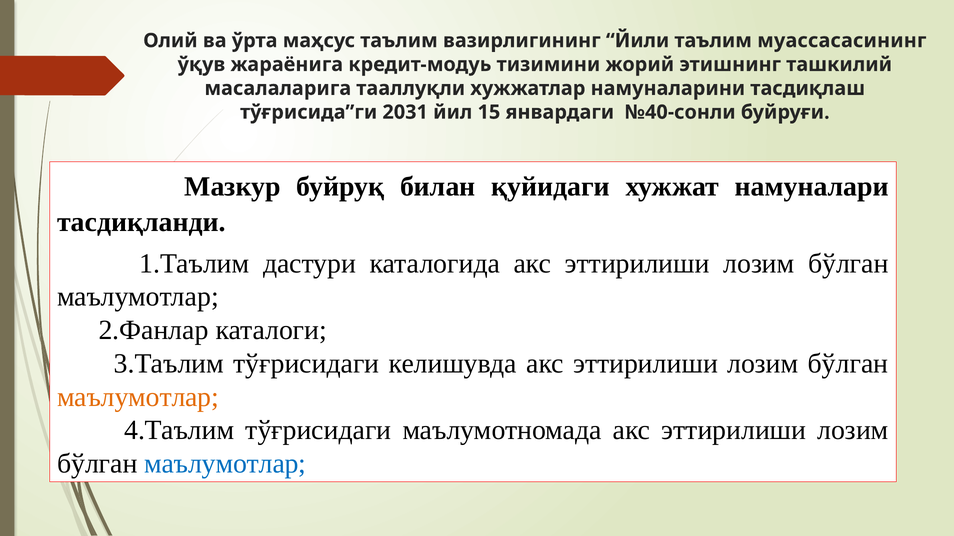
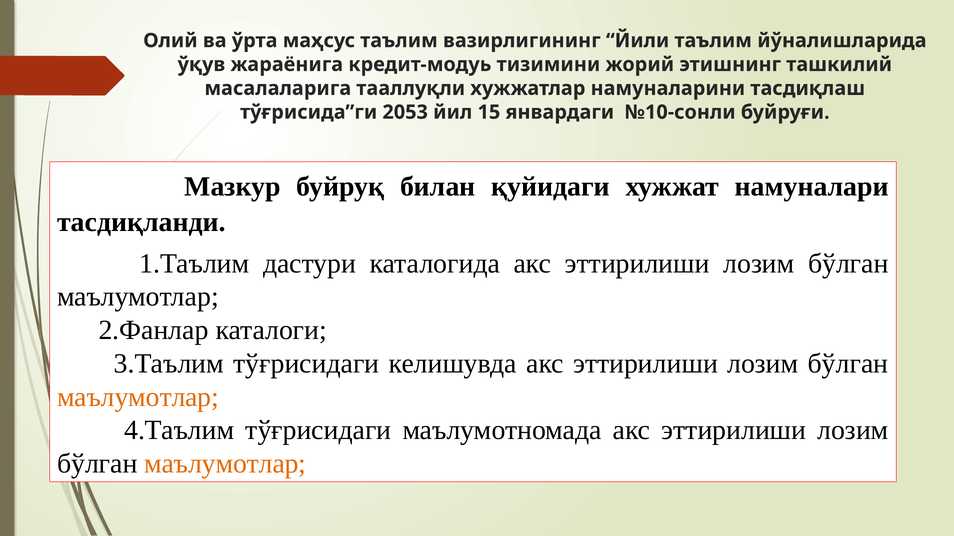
муассасасининг: муассасасининг -> йўналишларида
2031: 2031 -> 2053
№40-сонли: №40-сонли -> №10-сонли
маълумотлар at (225, 464) colour: blue -> orange
